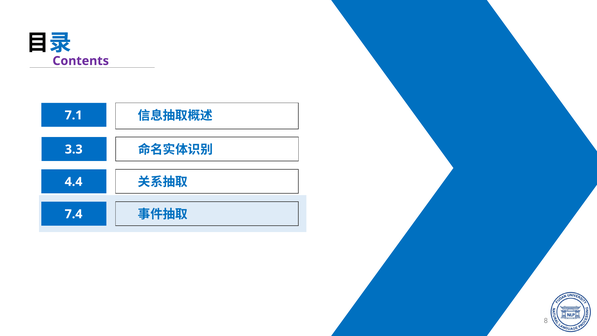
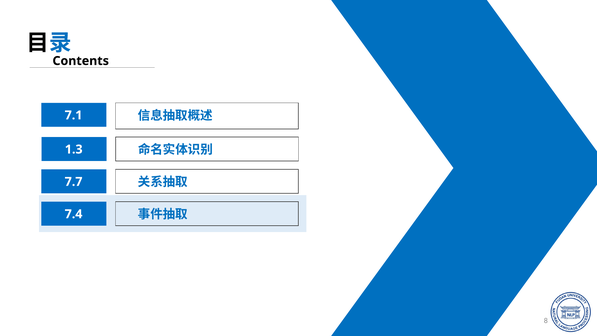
Contents colour: purple -> black
3.3: 3.3 -> 1.3
4.4: 4.4 -> 7.7
